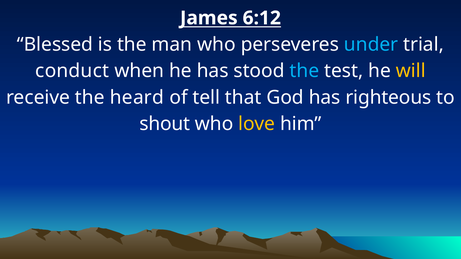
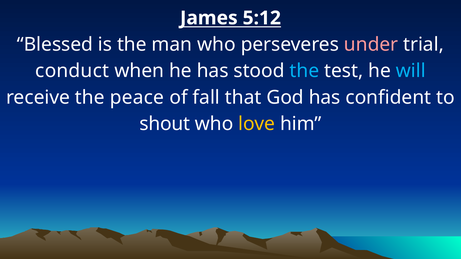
6:12: 6:12 -> 5:12
under colour: light blue -> pink
will colour: yellow -> light blue
heard: heard -> peace
tell: tell -> fall
righteous: righteous -> confident
